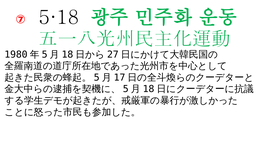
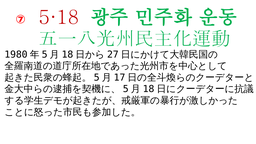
5·18 colour: black -> red
